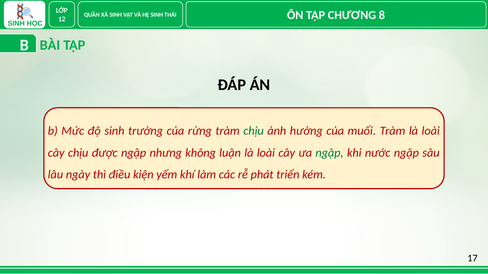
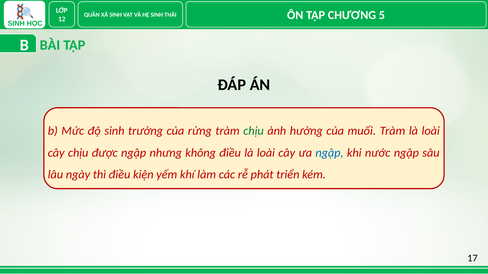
8: 8 -> 5
không luận: luận -> điều
ngập at (329, 153) colour: green -> blue
